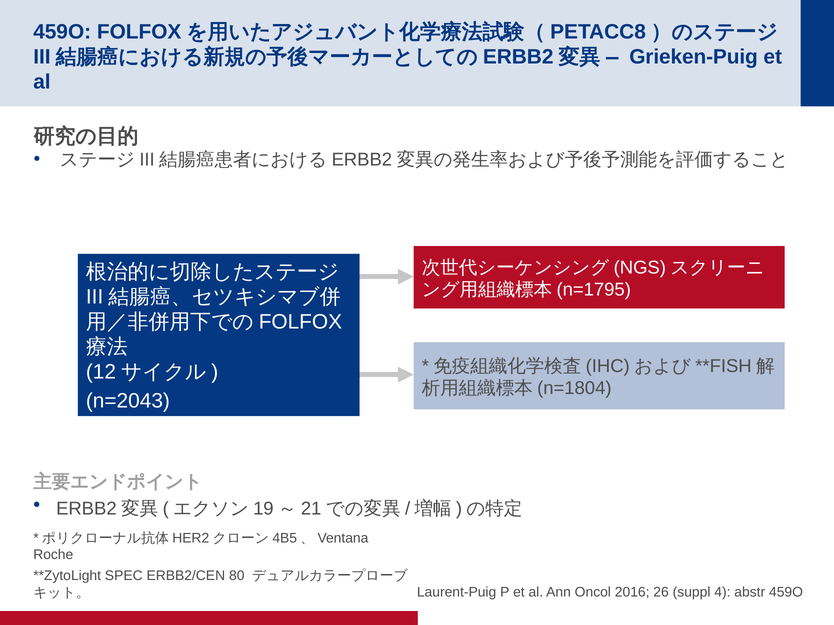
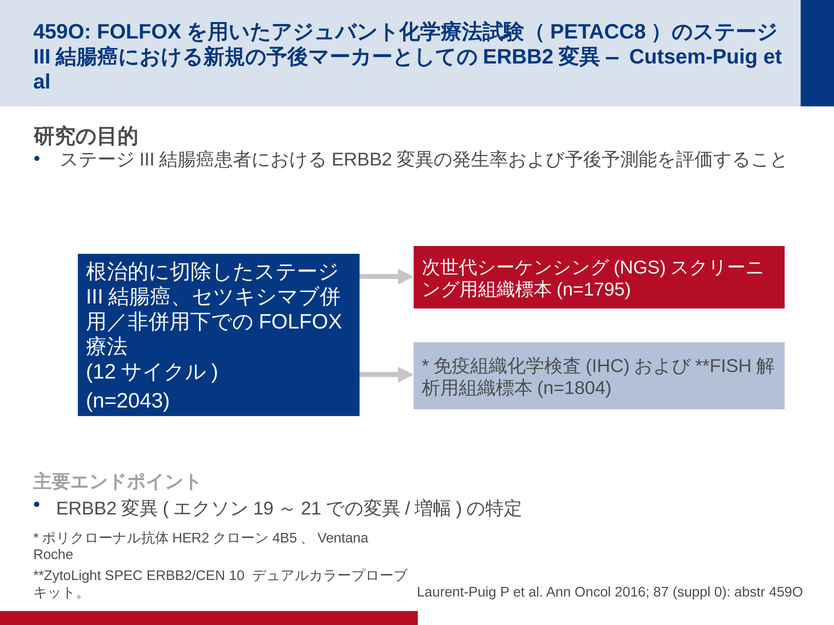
Grieken-Puig: Grieken-Puig -> Cutsem-Puig
80: 80 -> 10
26: 26 -> 87
4: 4 -> 0
